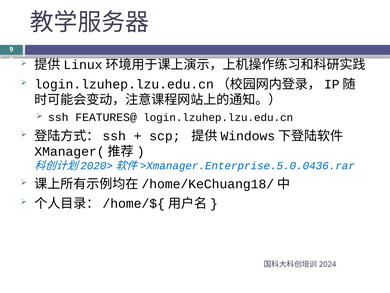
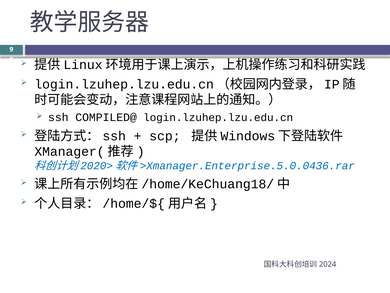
FEATURES@: FEATURES@ -> COMPILED@
